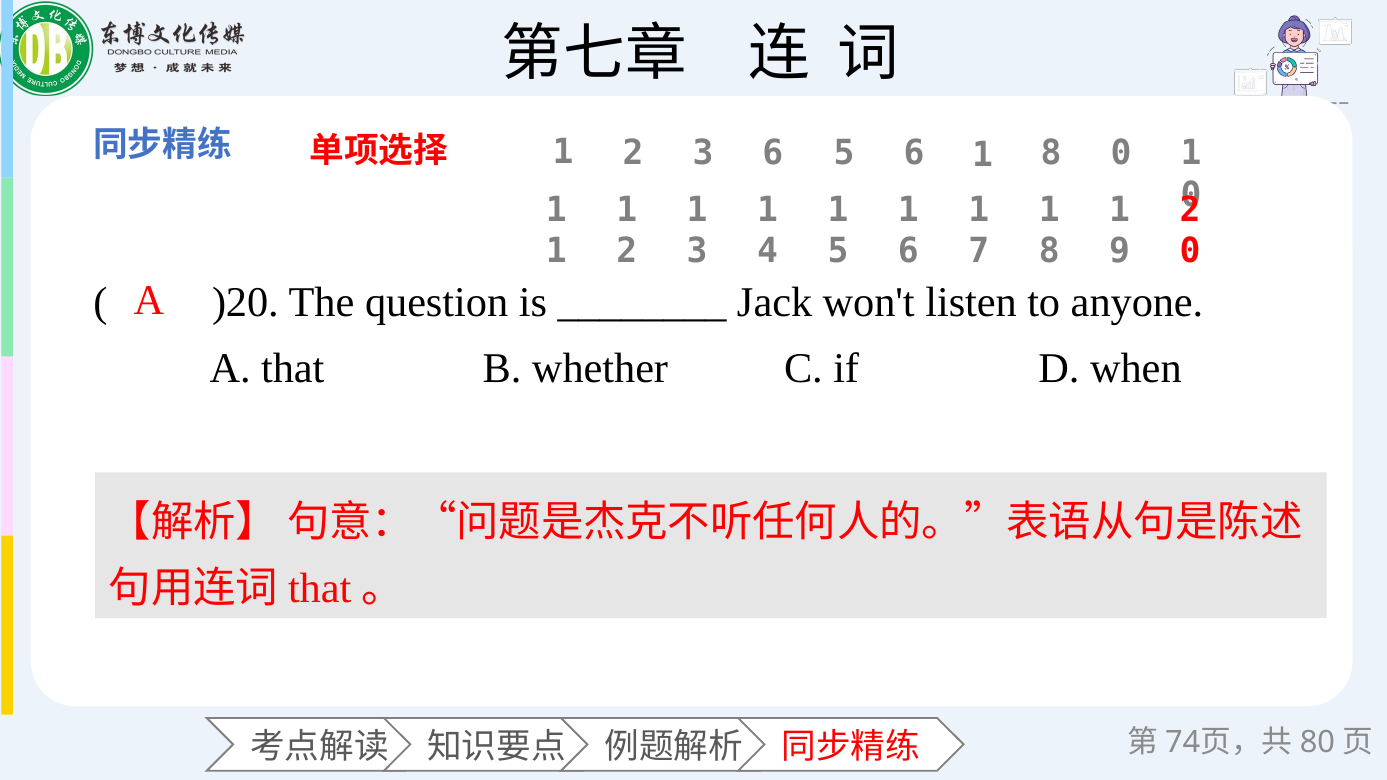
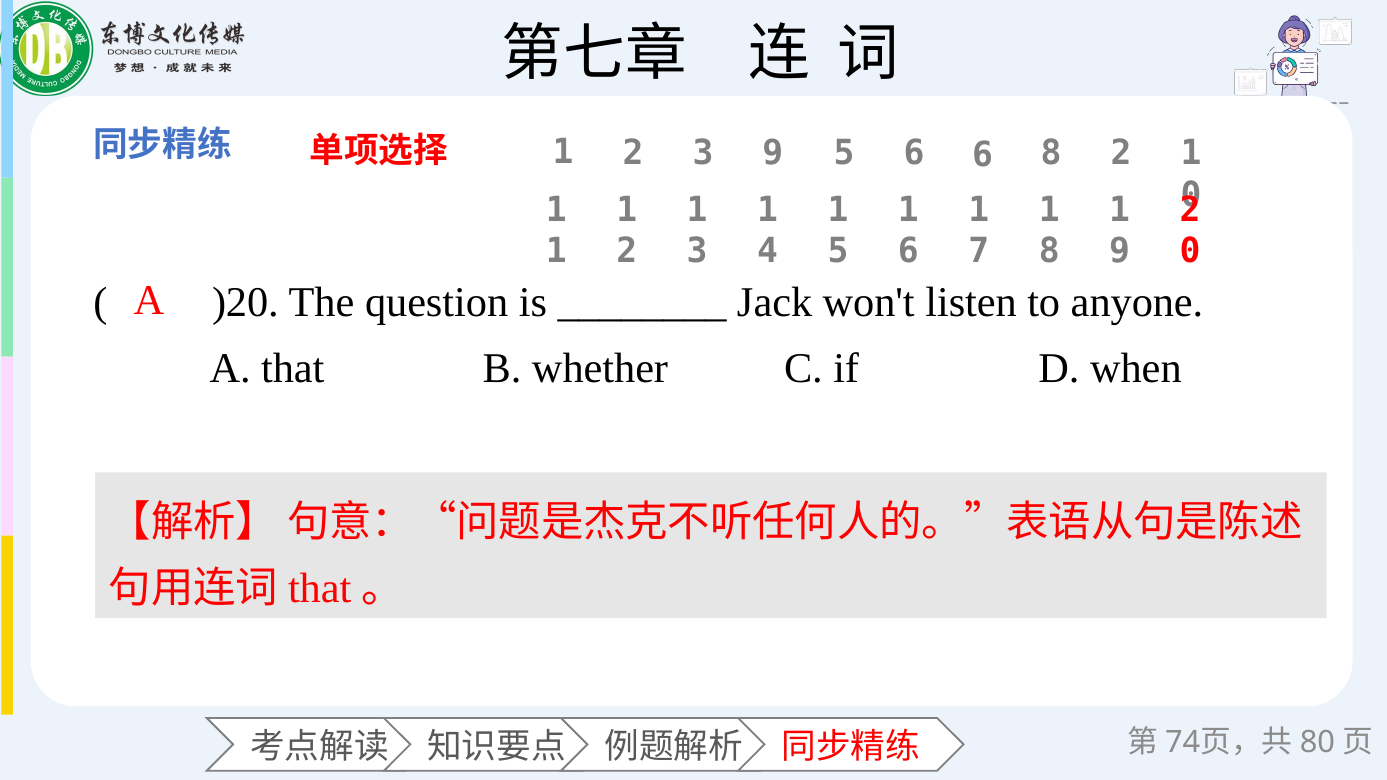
3 6: 6 -> 9
5 6 1: 1 -> 6
8 0: 0 -> 2
